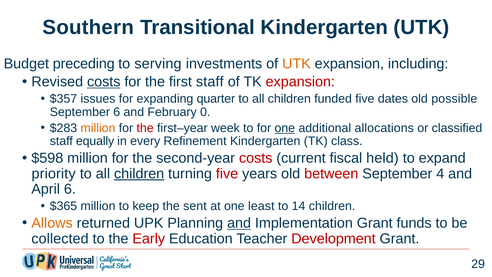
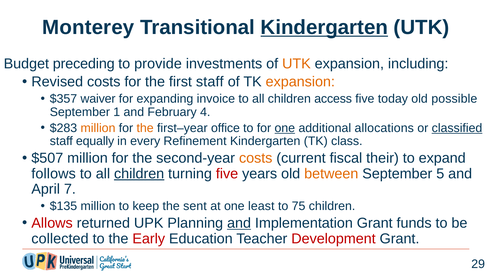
Southern: Southern -> Monterey
Kindergarten at (324, 27) underline: none -> present
serving: serving -> provide
costs at (104, 82) underline: present -> none
expansion at (300, 82) colour: red -> orange
issues: issues -> waiver
quarter: quarter -> invoice
funded: funded -> access
dates: dates -> today
September 6: 6 -> 1
0: 0 -> 4
the at (145, 128) colour: red -> orange
week: week -> office
classified underline: none -> present
$598: $598 -> $507
costs at (256, 158) colour: red -> orange
held: held -> their
priority: priority -> follows
between colour: red -> orange
4: 4 -> 5
April 6: 6 -> 7
$365: $365 -> $135
14: 14 -> 75
Allows colour: orange -> red
